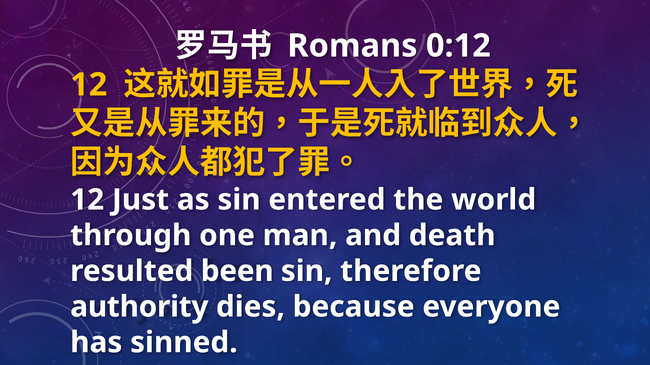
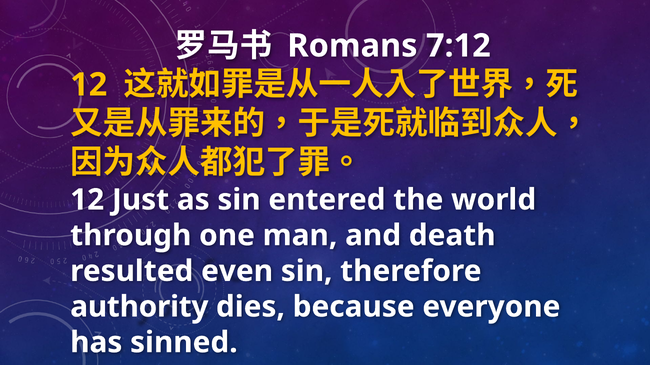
0:12: 0:12 -> 7:12
been: been -> even
